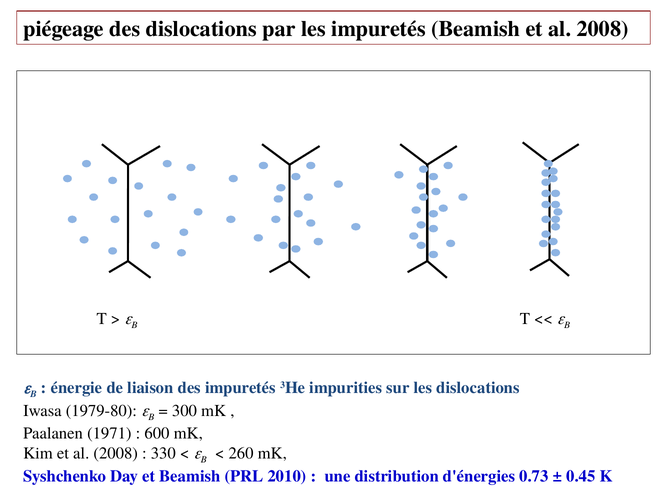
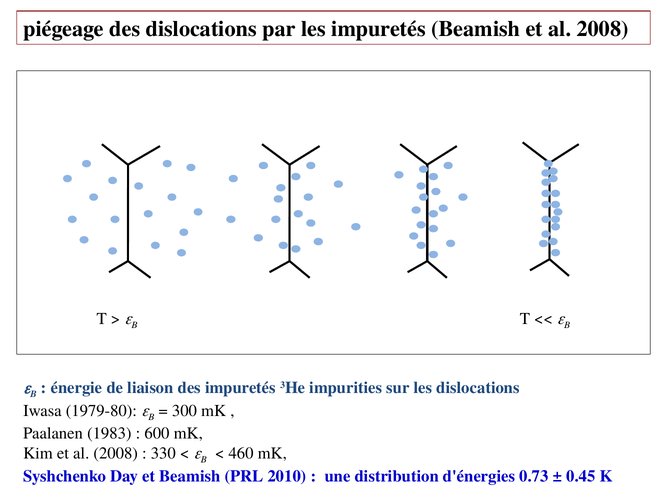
1971: 1971 -> 1983
260: 260 -> 460
